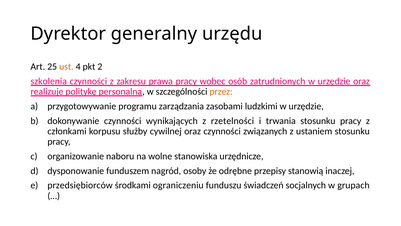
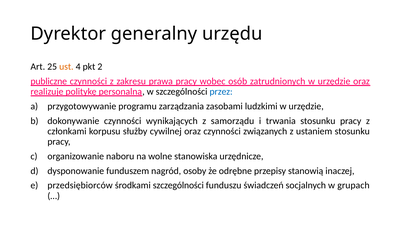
szkolenia: szkolenia -> publiczne
przez colour: orange -> blue
rzetelności: rzetelności -> samorządu
środkami ograniczeniu: ograniczeniu -> szczególności
